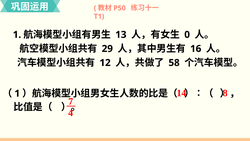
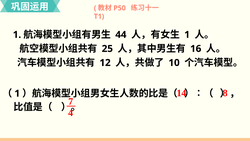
13: 13 -> 44
0 at (187, 35): 0 -> 1
29: 29 -> 25
58: 58 -> 10
